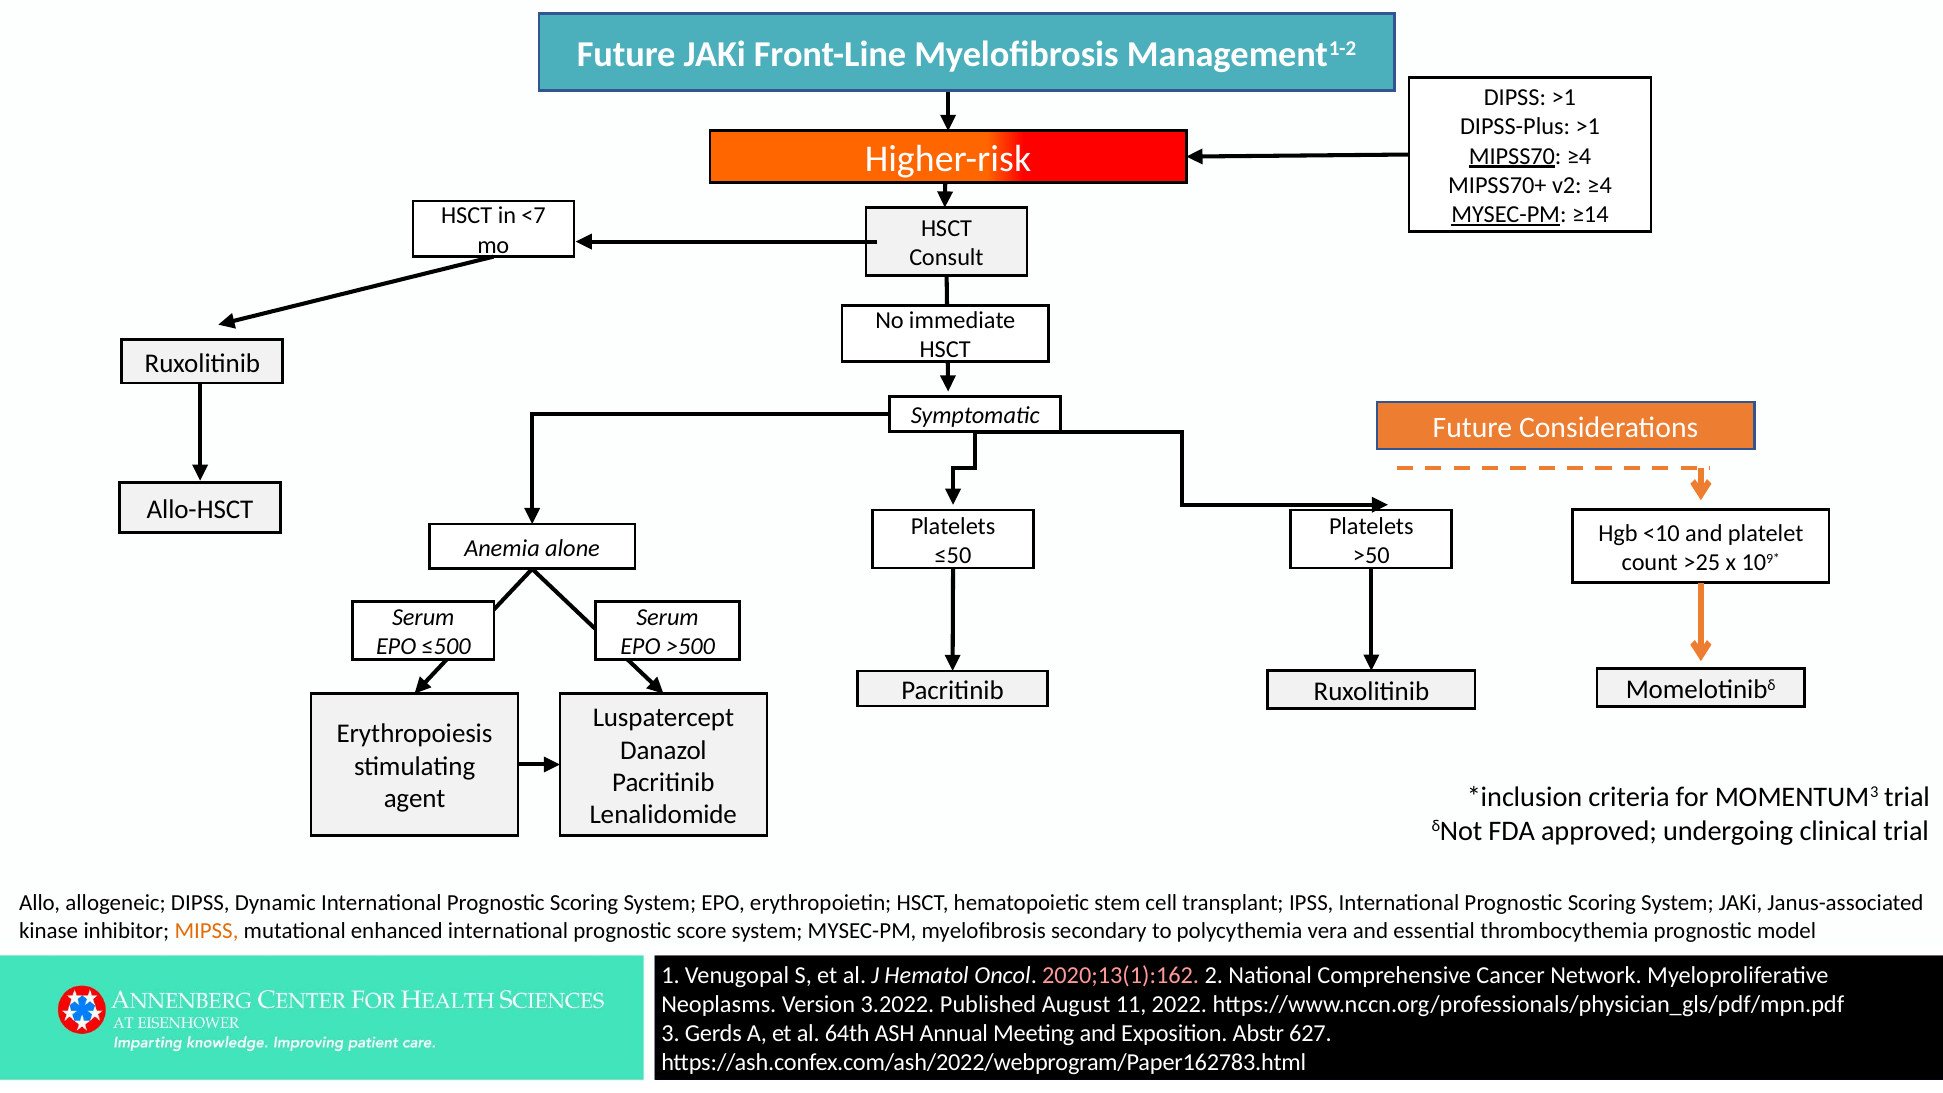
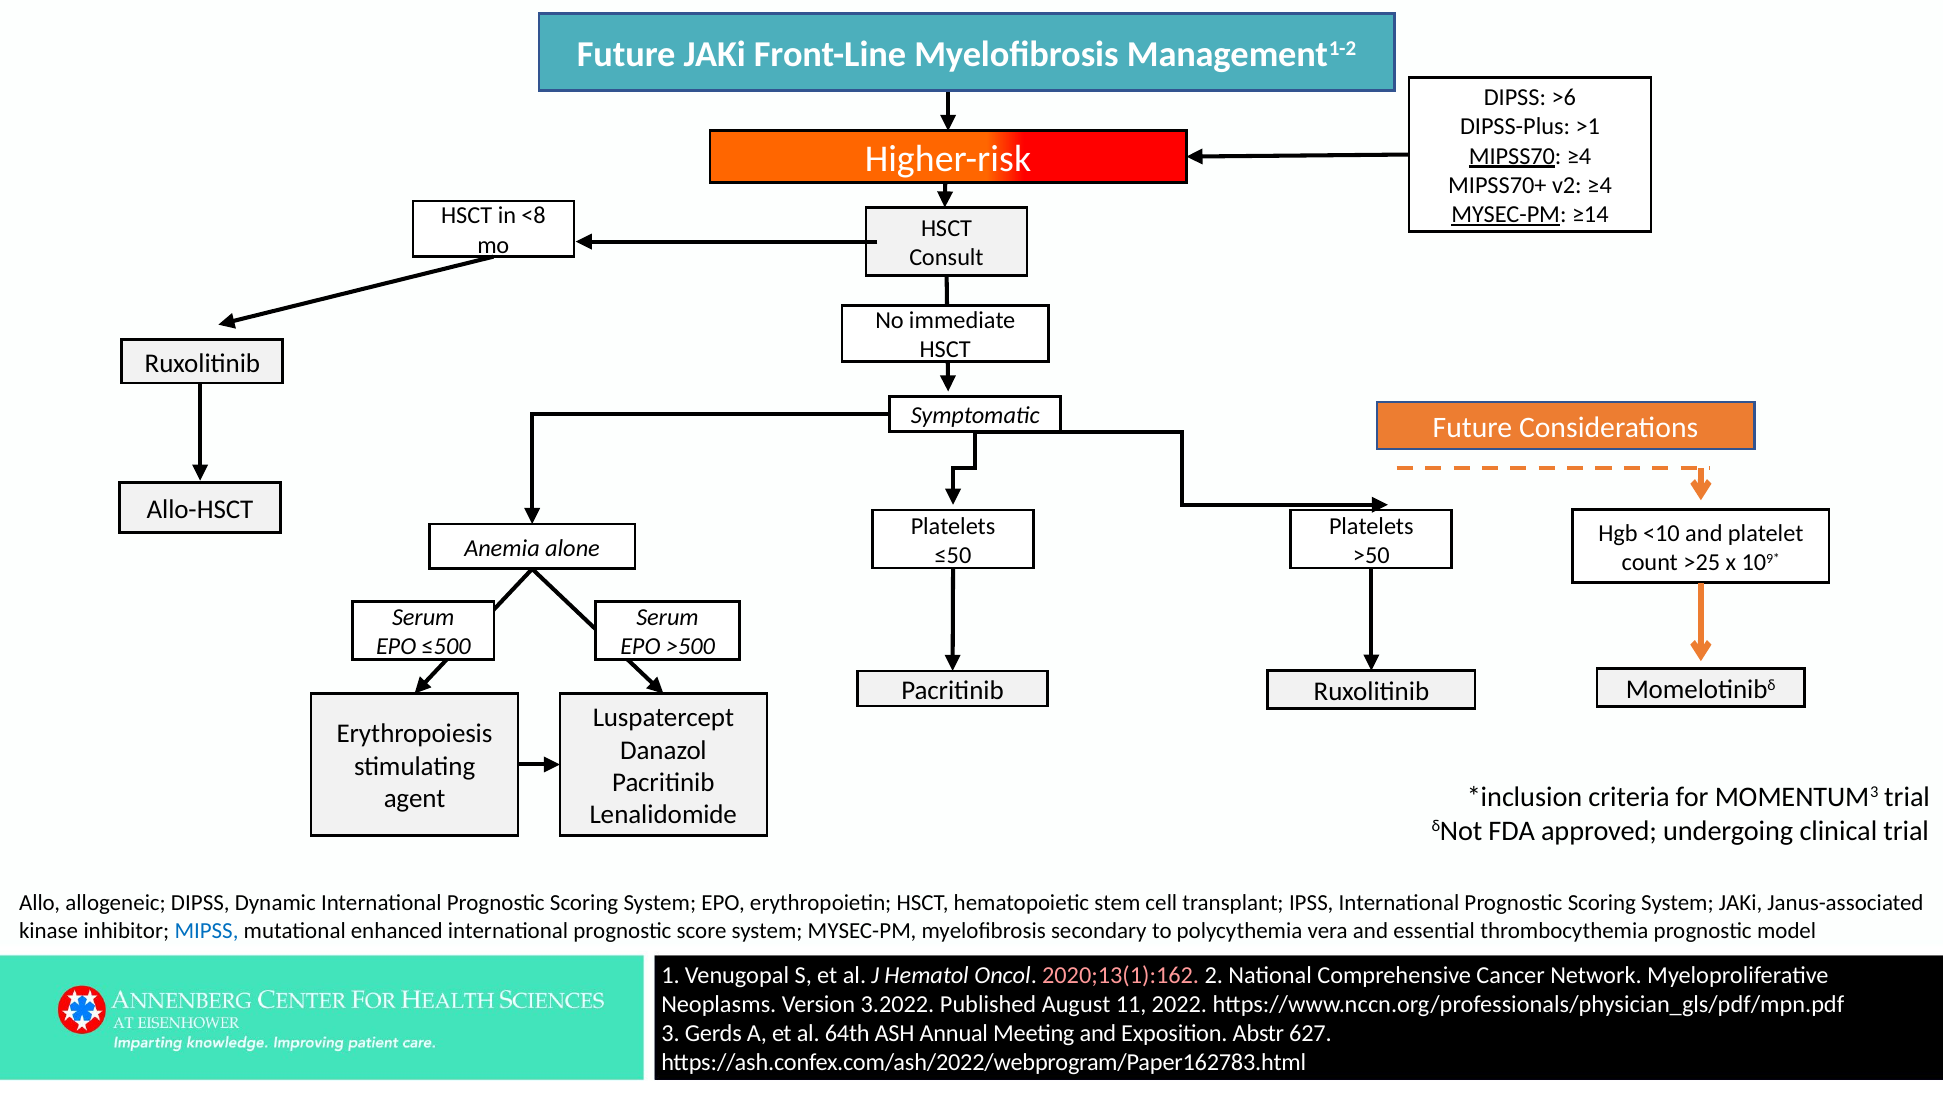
DIPSS >1: >1 -> >6
<7: <7 -> <8
MIPSS colour: orange -> blue
